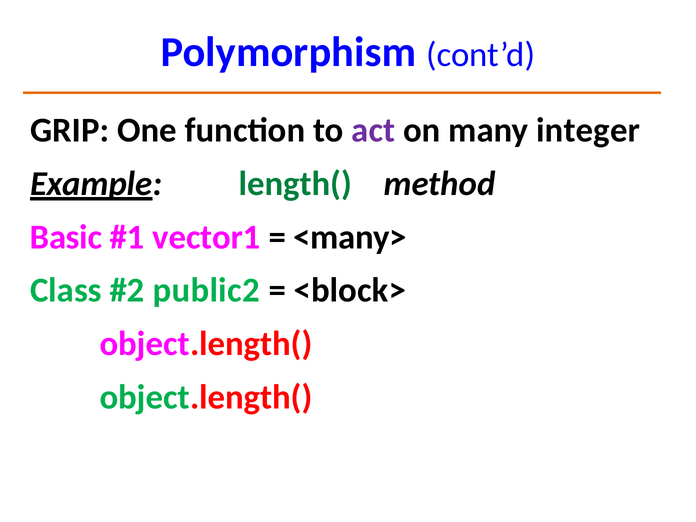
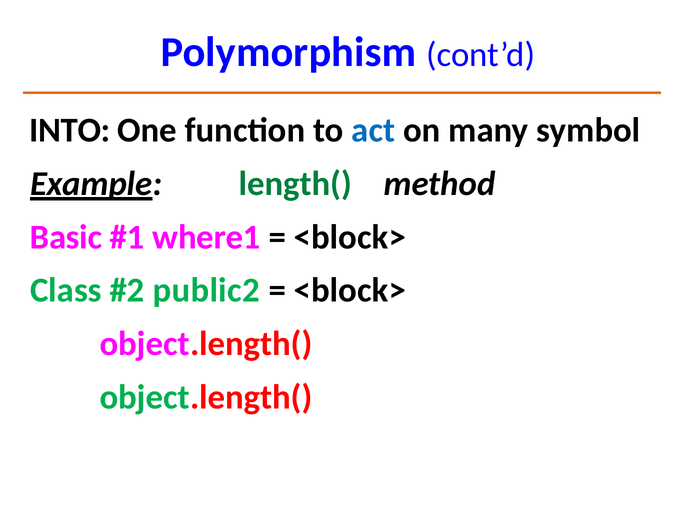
GRIP: GRIP -> INTO
act colour: purple -> blue
integer: integer -> symbol
vector1: vector1 -> where1
<many> at (350, 237): <many> -> <block>
